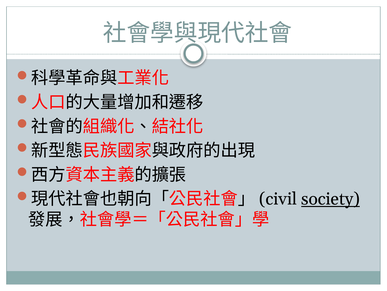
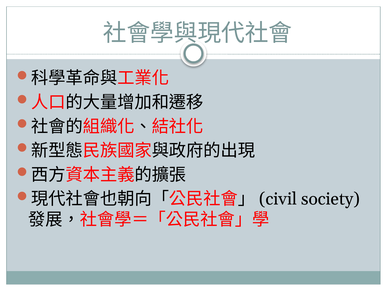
society underline: present -> none
